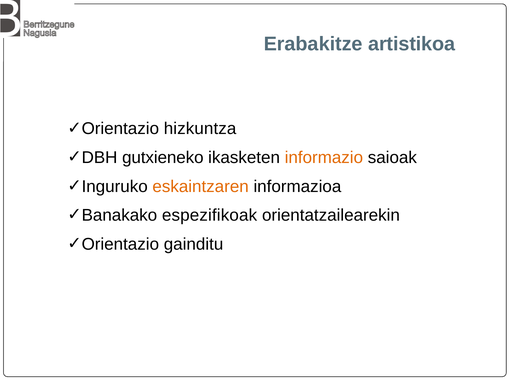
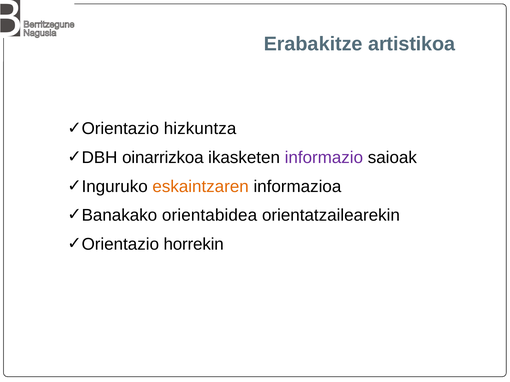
gutxieneko: gutxieneko -> oinarrizkoa
informazio colour: orange -> purple
espezifikoak: espezifikoak -> orientabidea
gainditu: gainditu -> horrekin
